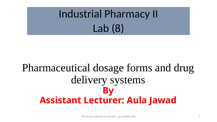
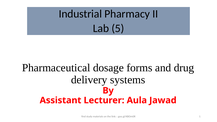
8: 8 -> 5
